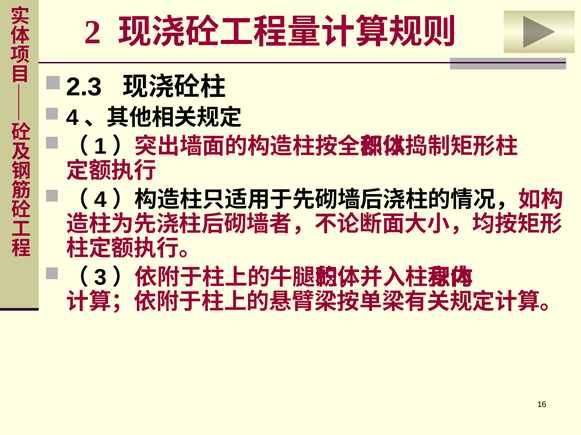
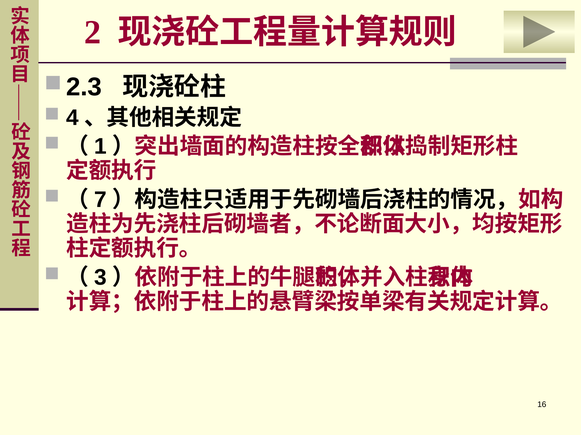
4 at (100, 200): 4 -> 7
